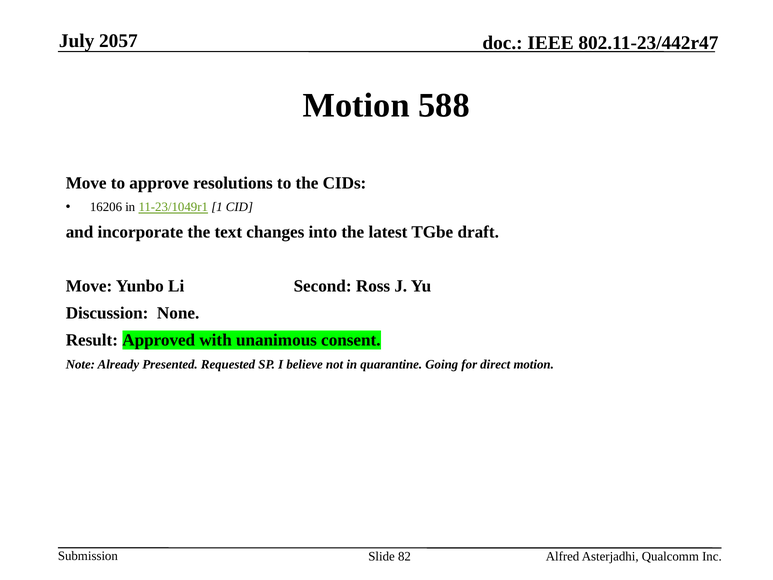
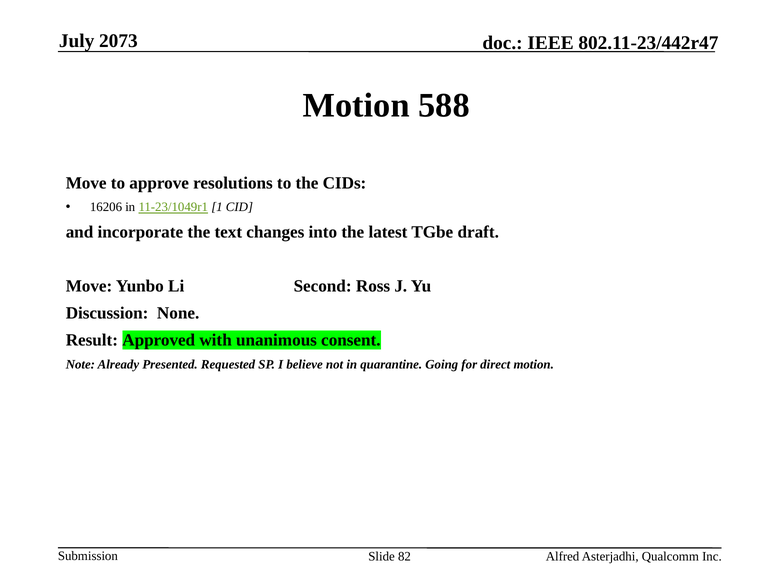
2057: 2057 -> 2073
